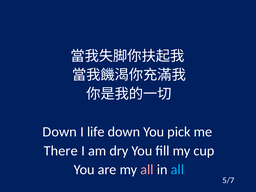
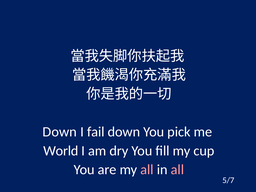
life: life -> fail
There: There -> World
all at (177, 170) colour: light blue -> pink
